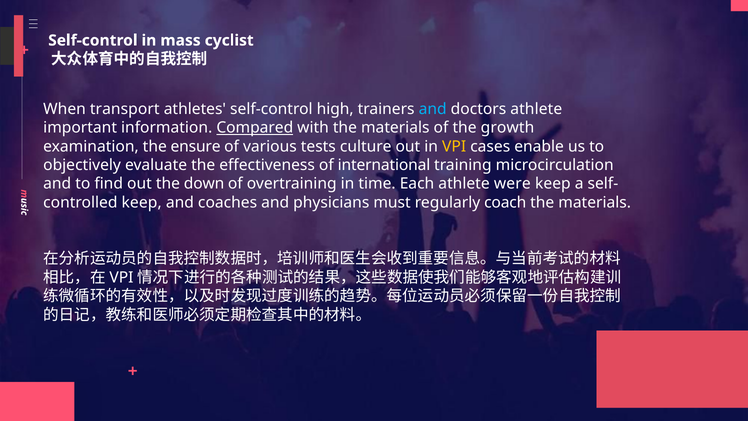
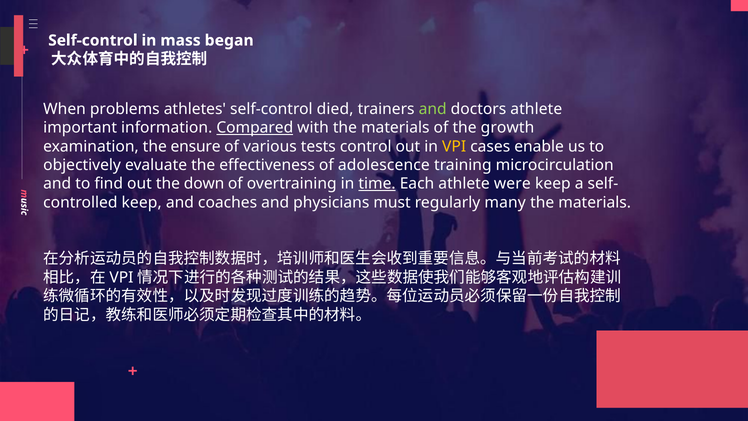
cyclist: cyclist -> began
transport: transport -> problems
high: high -> died
and at (433, 109) colour: light blue -> light green
culture: culture -> control
international: international -> adolescence
time underline: none -> present
coach: coach -> many
